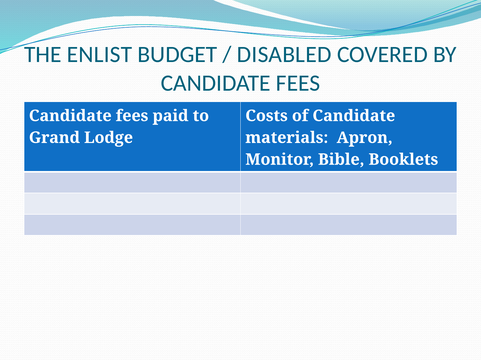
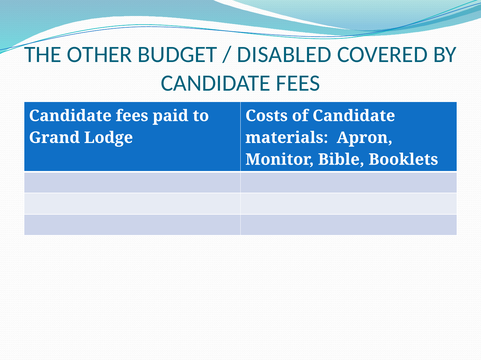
ENLIST: ENLIST -> OTHER
